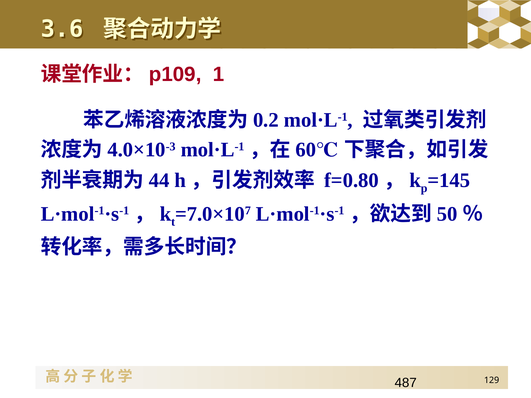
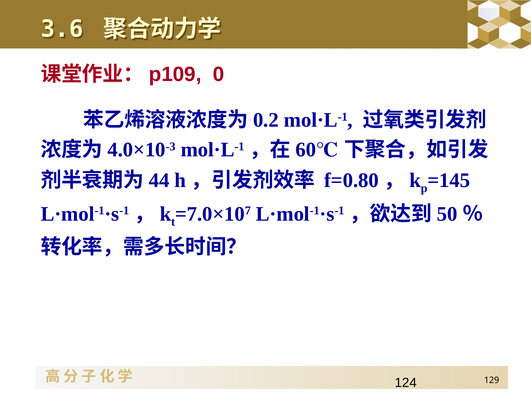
1: 1 -> 0
487: 487 -> 124
